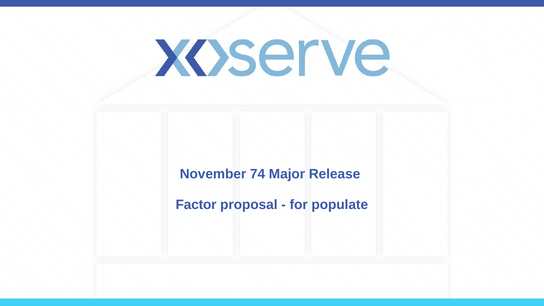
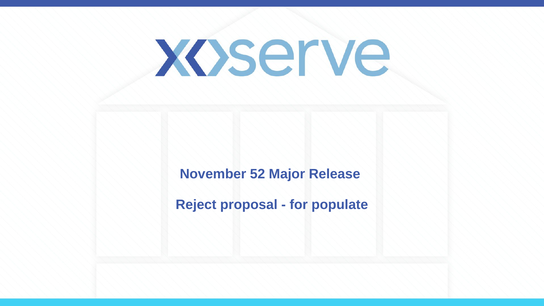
74: 74 -> 52
Factor: Factor -> Reject
